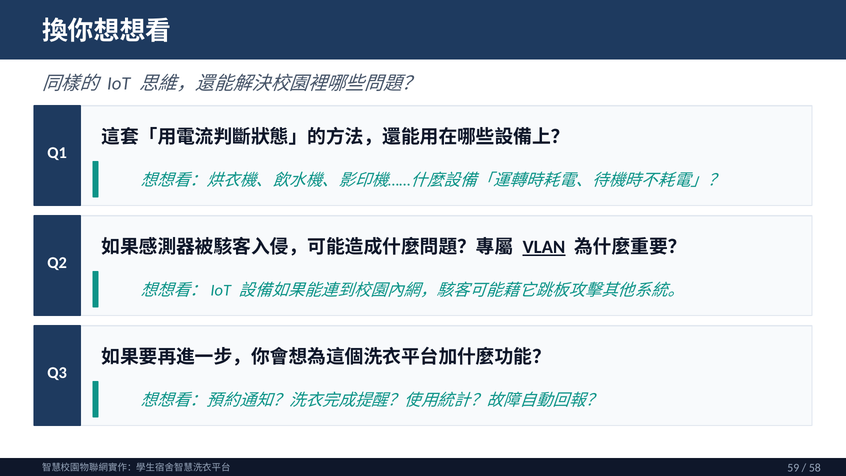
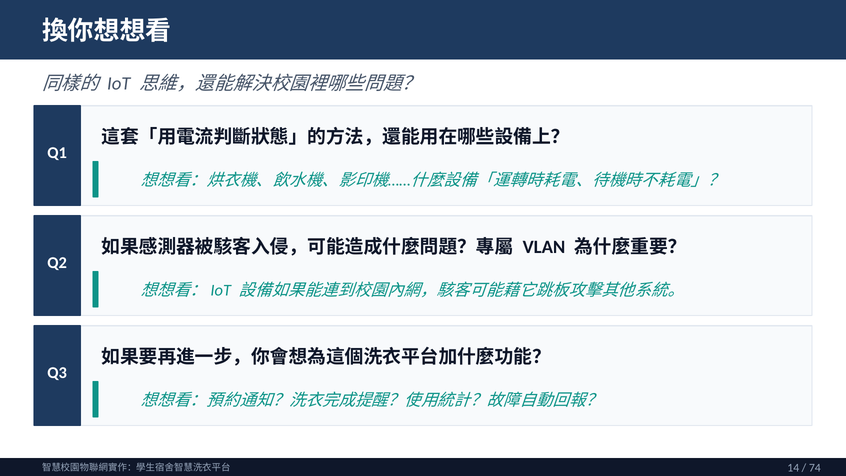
VLAN underline: present -> none
59: 59 -> 14
58: 58 -> 74
